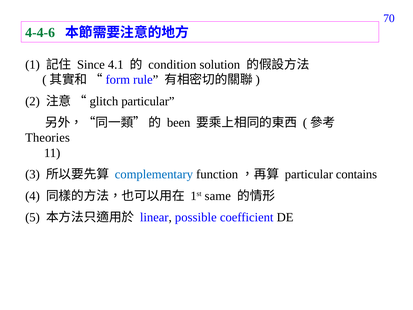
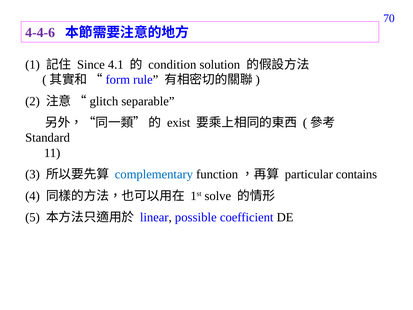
4-4-6 colour: green -> purple
glitch particular: particular -> separable
been: been -> exist
Theories: Theories -> Standard
same: same -> solve
